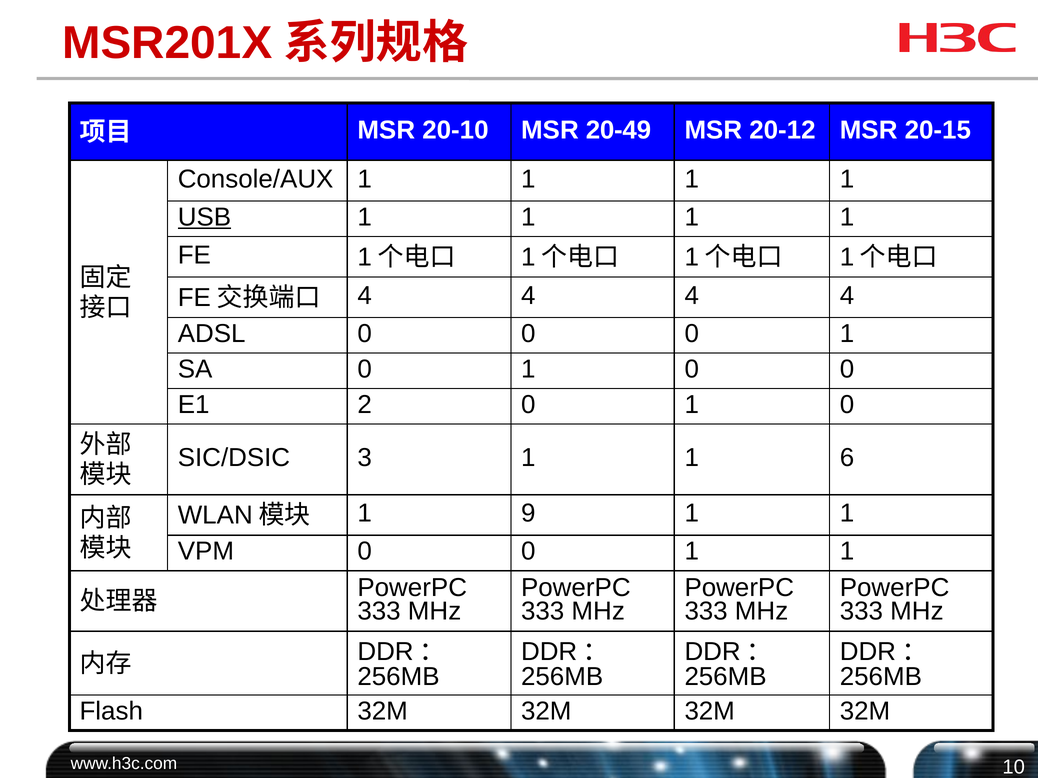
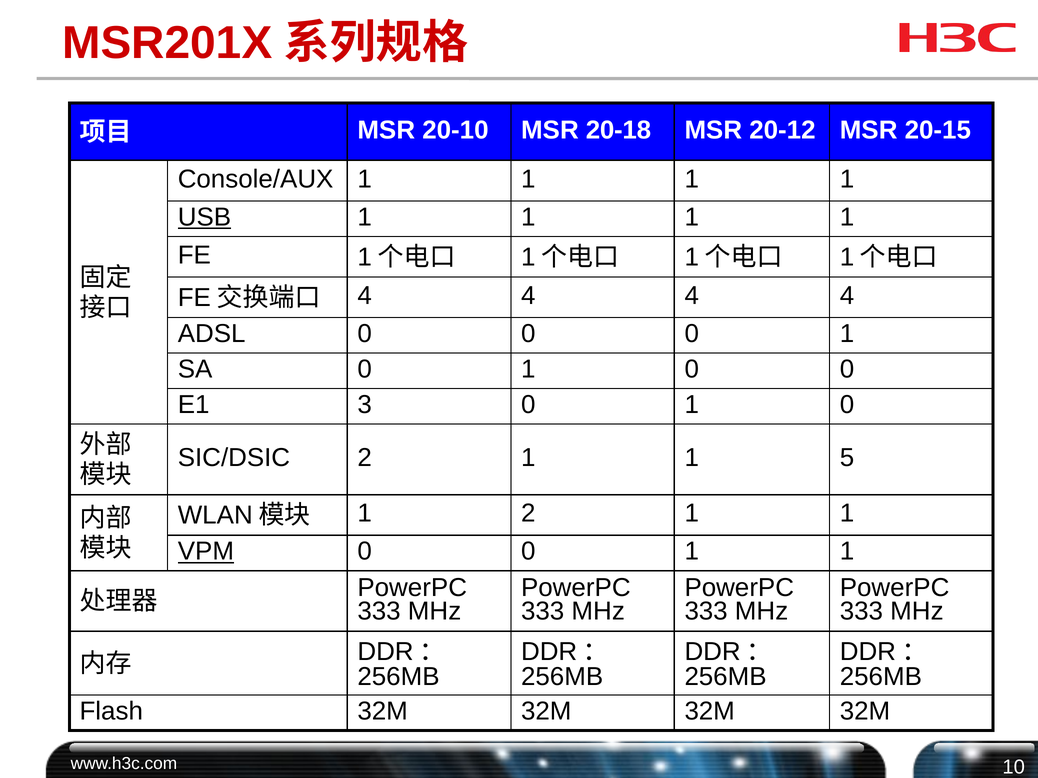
20-49: 20-49 -> 20-18
2: 2 -> 3
SIC/DSIC 3: 3 -> 2
6: 6 -> 5
1 9: 9 -> 2
VPM underline: none -> present
